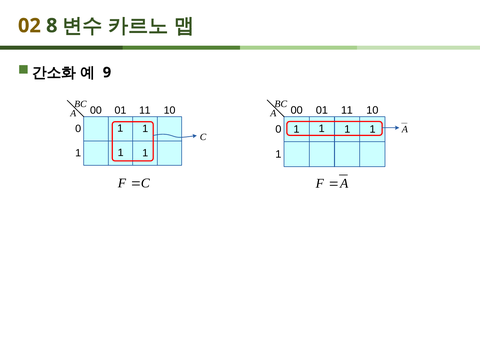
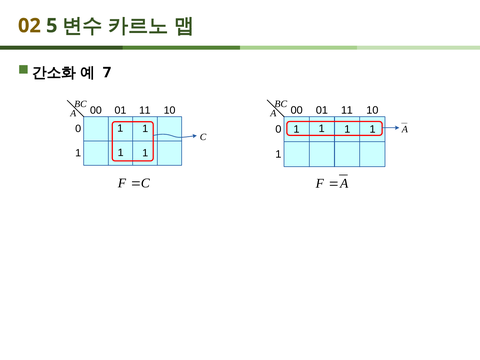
8: 8 -> 5
9: 9 -> 7
